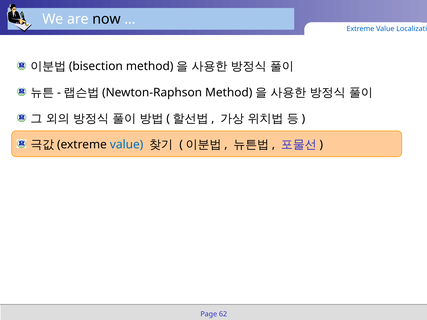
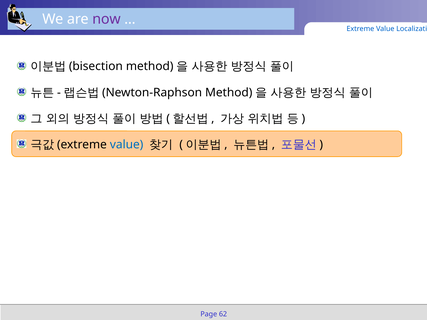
now colour: black -> purple
